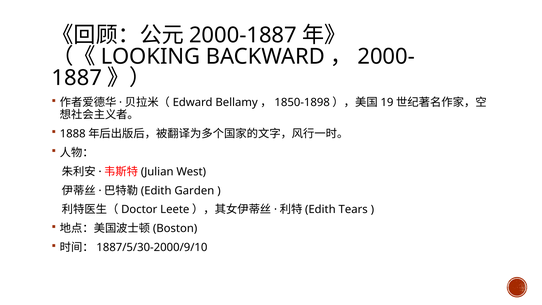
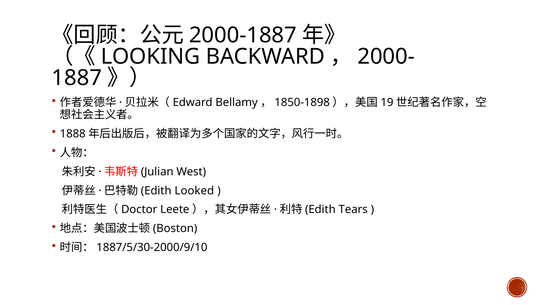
Garden: Garden -> Looked
